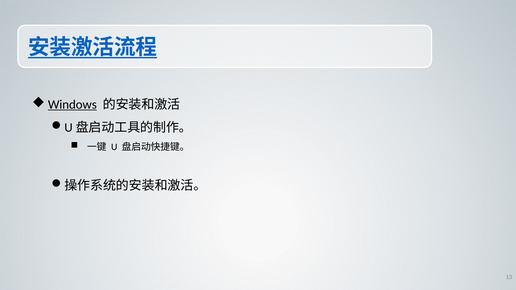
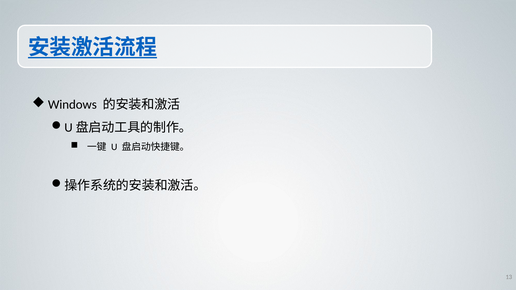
Windows underline: present -> none
